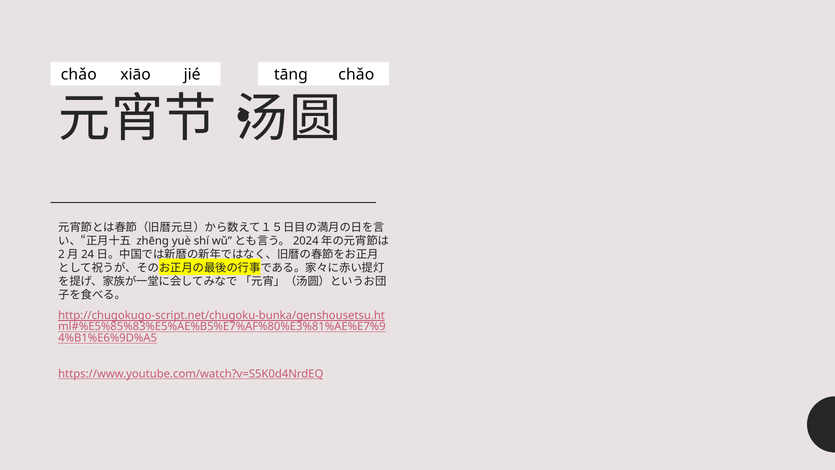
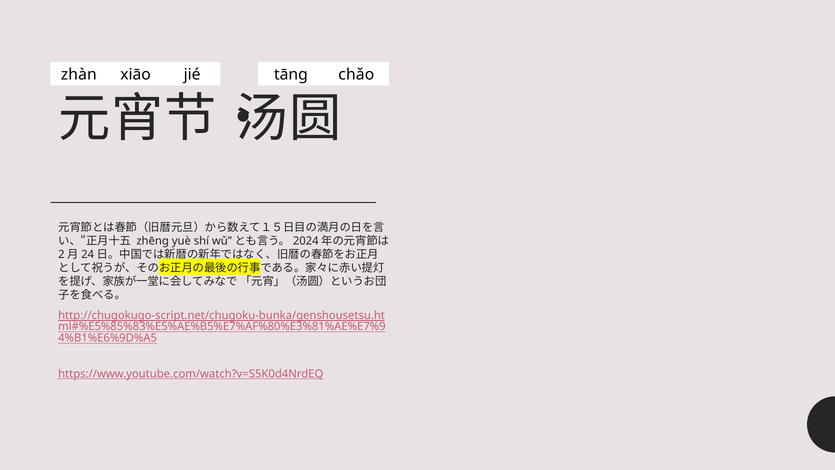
chǎo at (79, 75): chǎo -> zhàn
